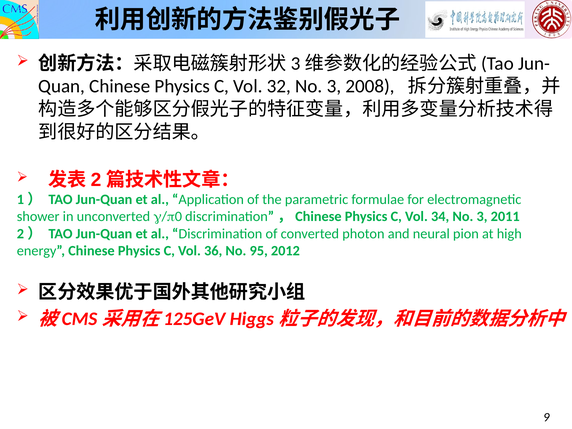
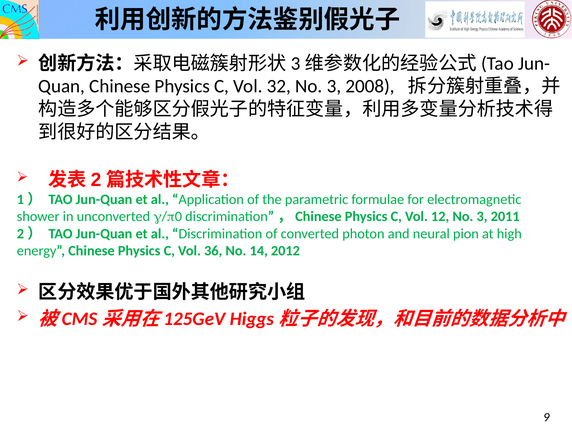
34: 34 -> 12
95: 95 -> 14
